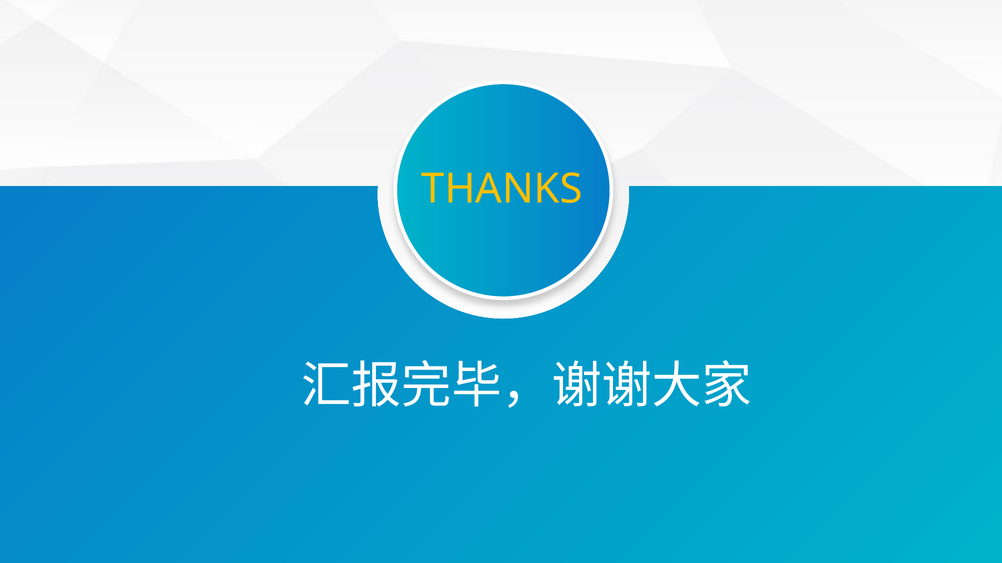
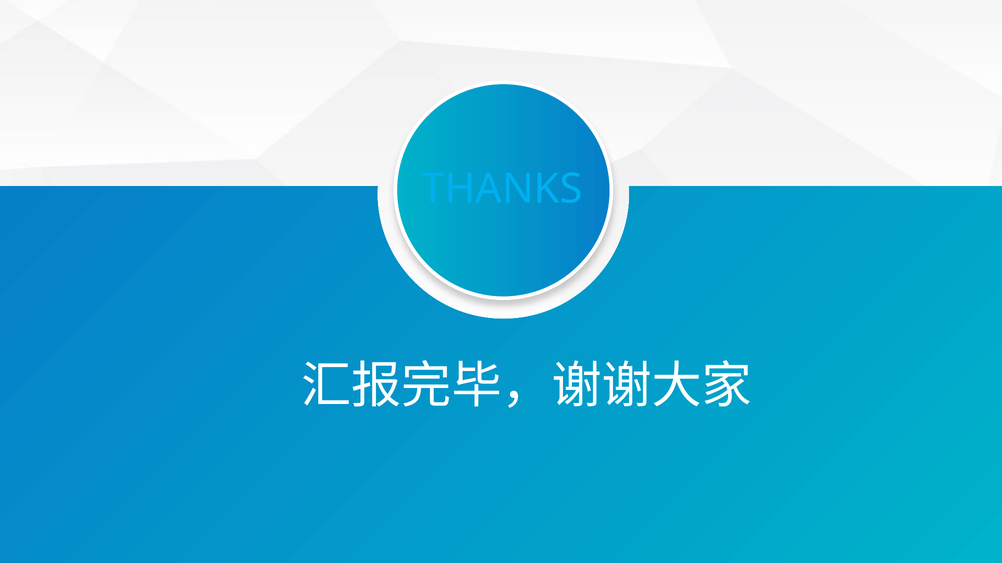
THANKS colour: yellow -> light blue
